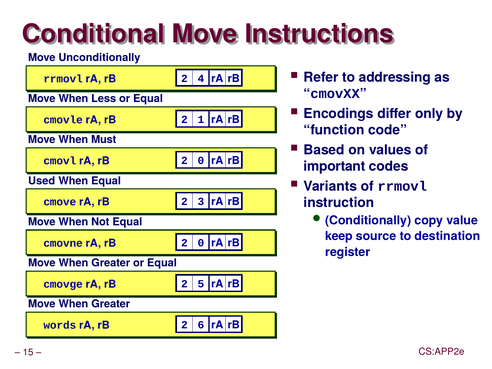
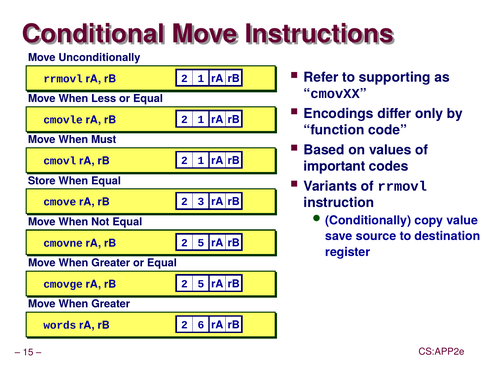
addressing: addressing -> supporting
4 at (201, 78): 4 -> 1
0 at (201, 161): 0 -> 1
Used: Used -> Store
keep: keep -> save
0 at (201, 243): 0 -> 5
